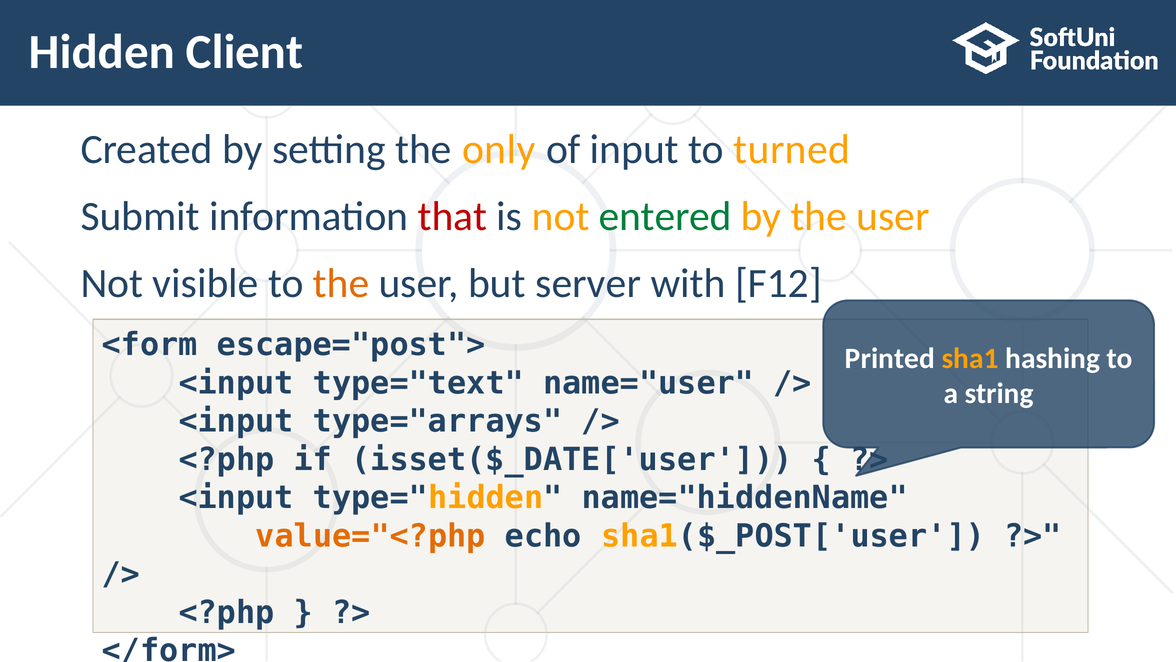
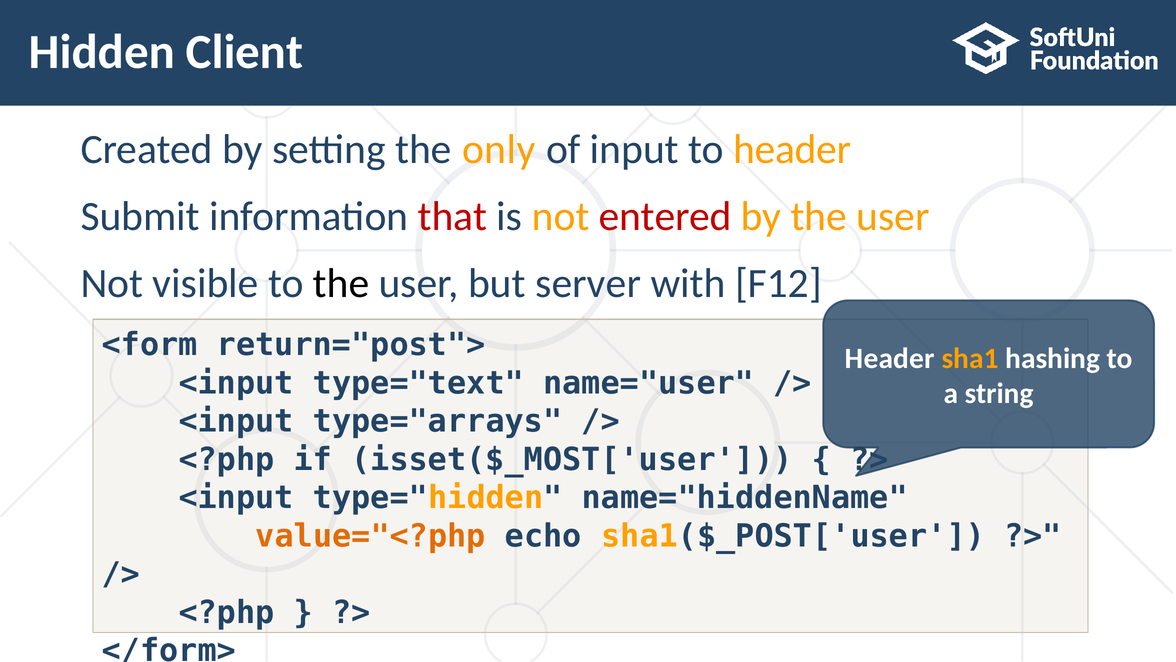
to turned: turned -> header
entered colour: green -> red
the at (341, 284) colour: orange -> black
escape="post">: escape="post"> -> return="post">
Printed at (890, 358): Printed -> Header
isset($_DATE['user: isset($_DATE['user -> isset($_MOST['user
